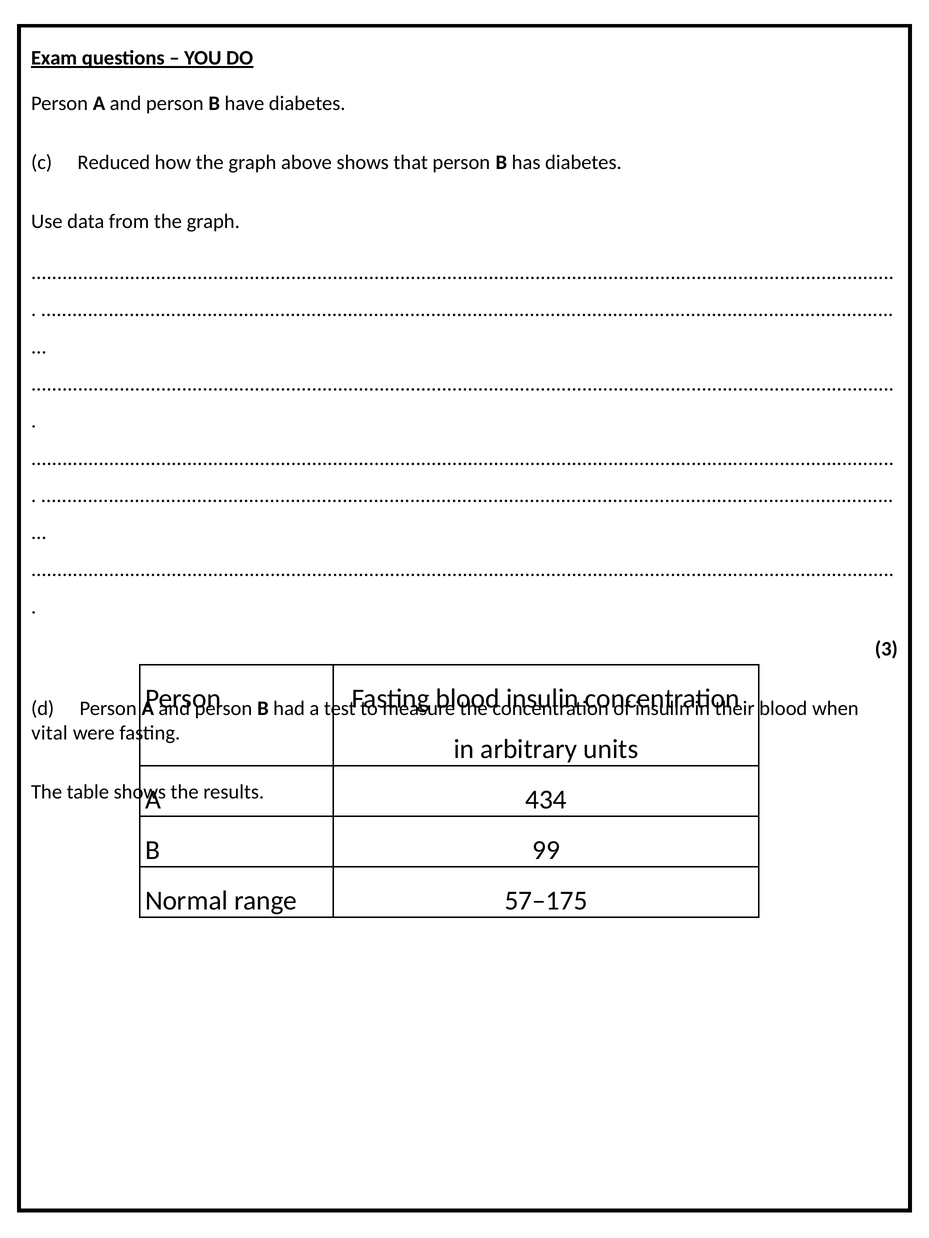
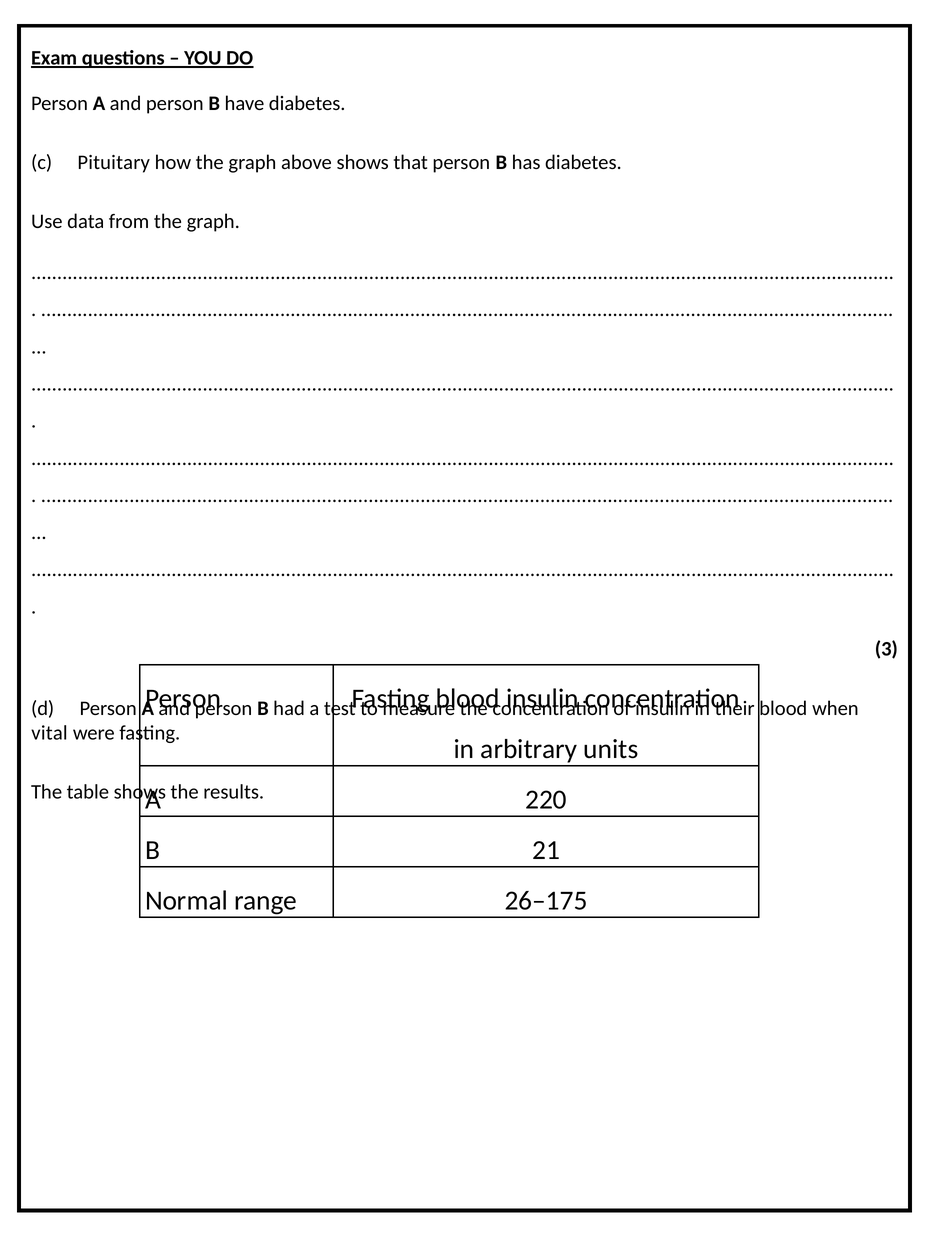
Reduced: Reduced -> Pituitary
434: 434 -> 220
99: 99 -> 21
57–175: 57–175 -> 26–175
